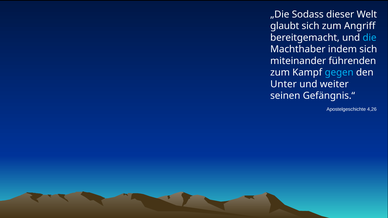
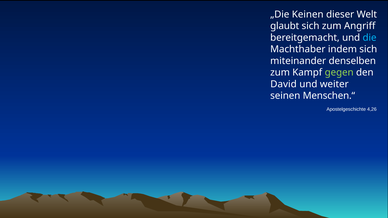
Sodass: Sodass -> Keinen
führenden: führenden -> denselben
gegen colour: light blue -> light green
Unter: Unter -> David
Gefängnis.“: Gefängnis.“ -> Menschen.“
